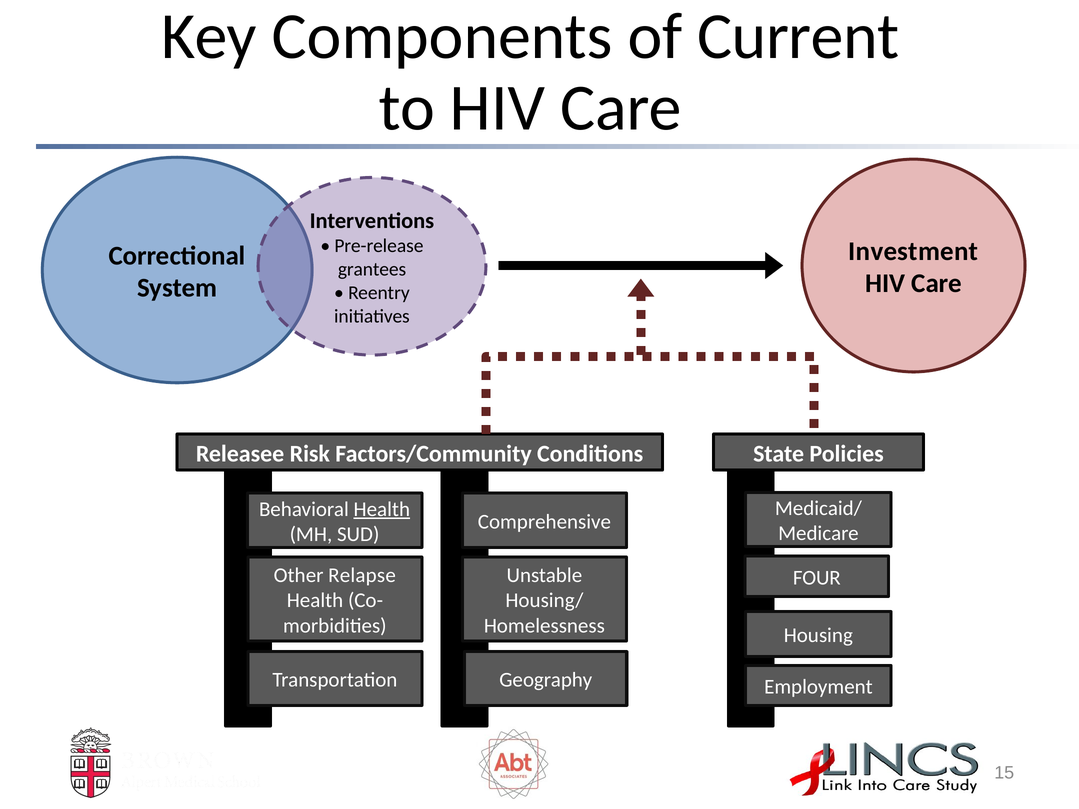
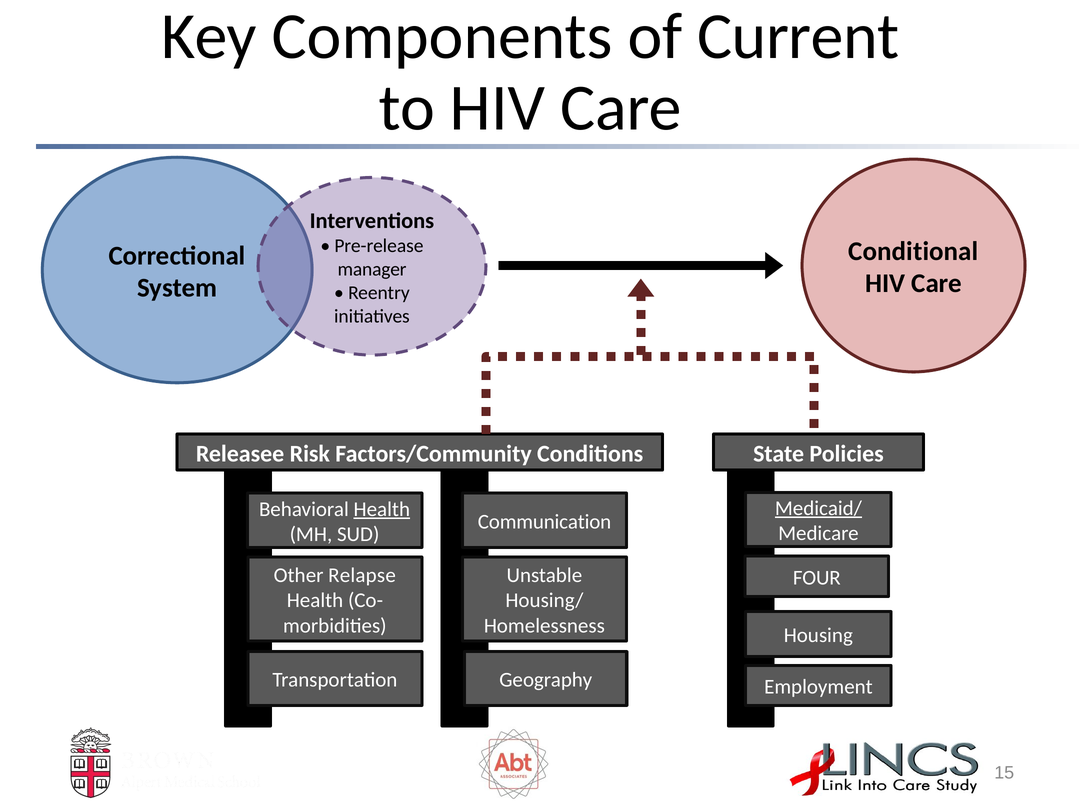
Investment: Investment -> Conditional
grantees: grantees -> manager
Medicaid/ underline: none -> present
Comprehensive: Comprehensive -> Communication
